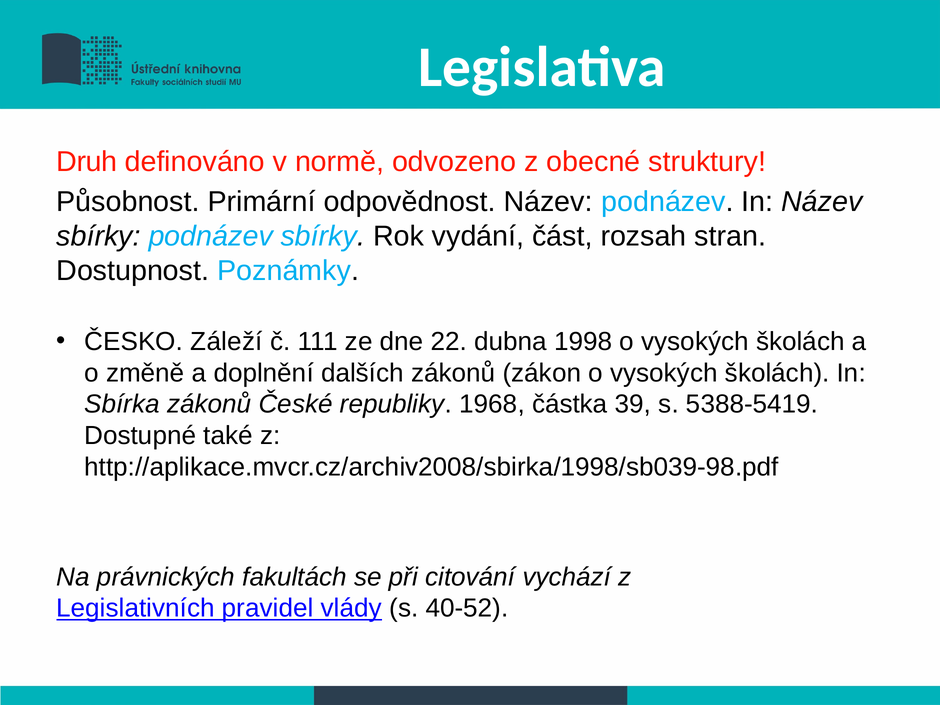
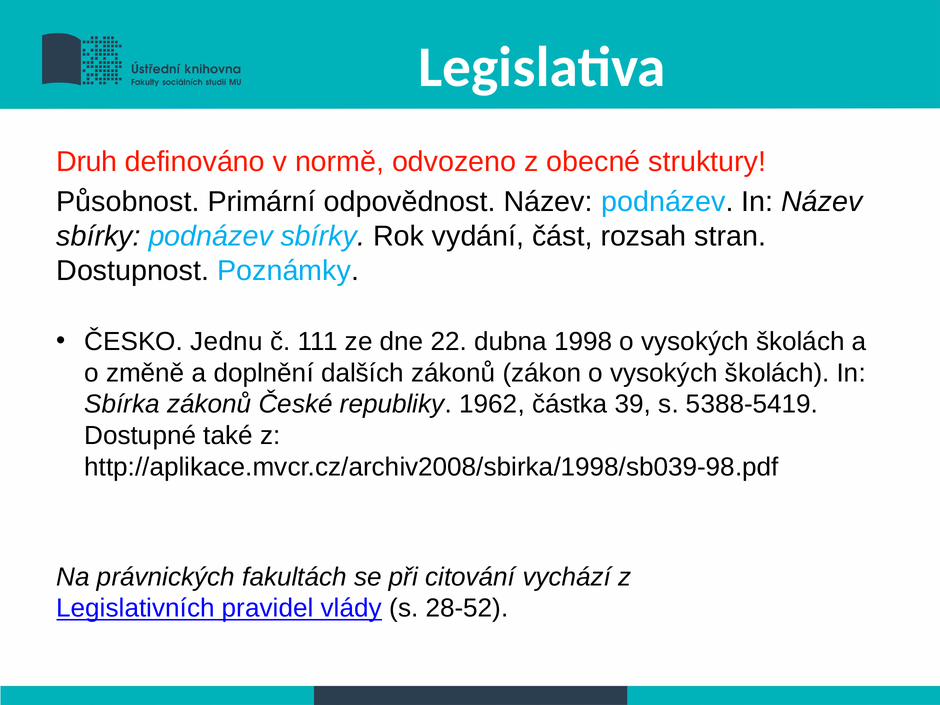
Záleží: Záleží -> Jednu
1968: 1968 -> 1962
40-52: 40-52 -> 28-52
